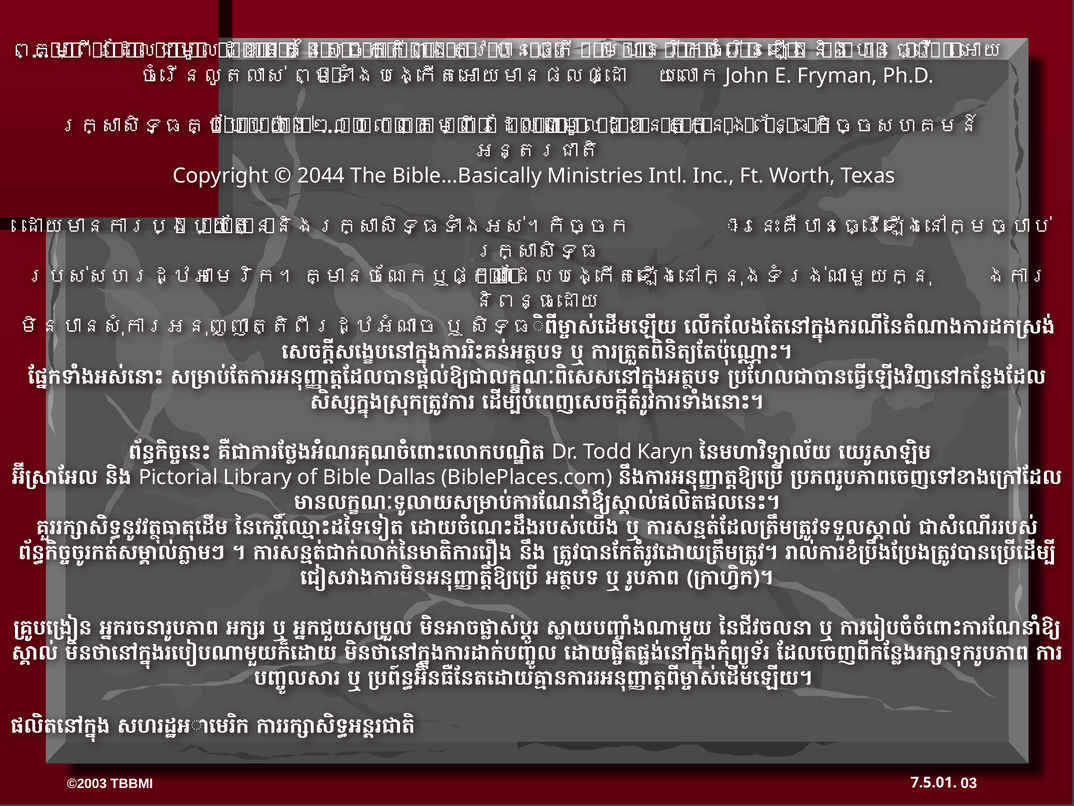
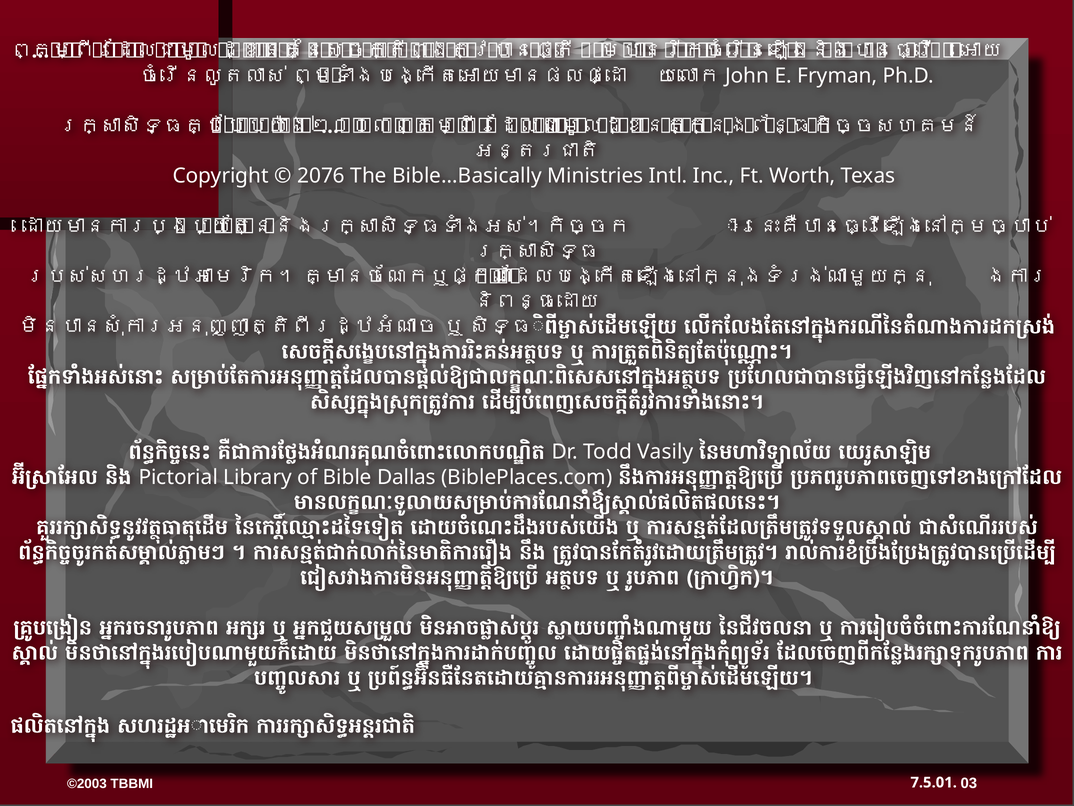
2044: 2044 -> 2076
Karyn: Karyn -> Vasily
